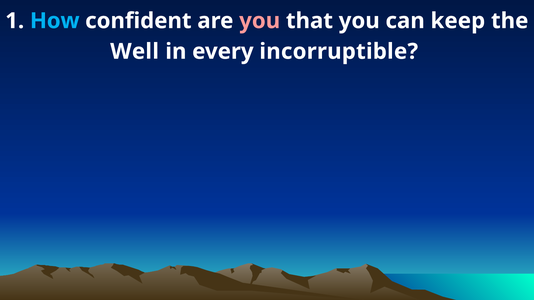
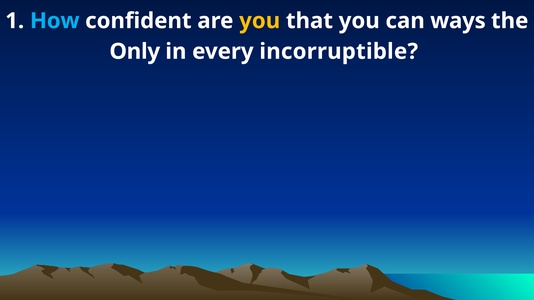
you at (260, 21) colour: pink -> yellow
keep: keep -> ways
Well: Well -> Only
